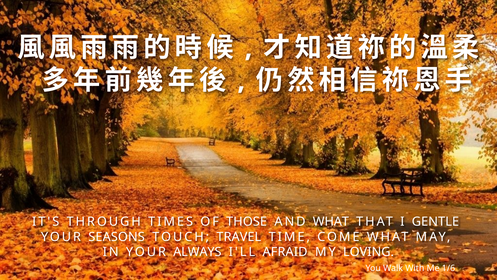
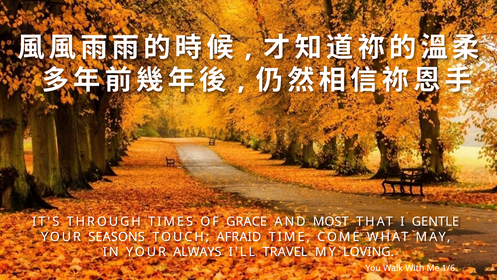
THOSE: THOSE -> GRACE
AND WHAT: WHAT -> MOST
TRAVEL: TRAVEL -> AFRAID
AFRAID: AFRAID -> TRAVEL
